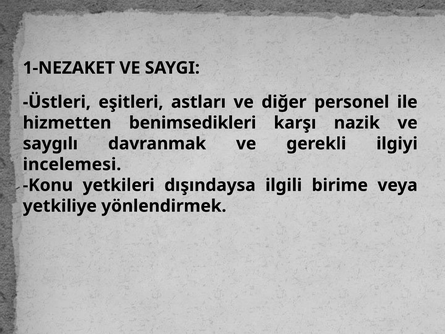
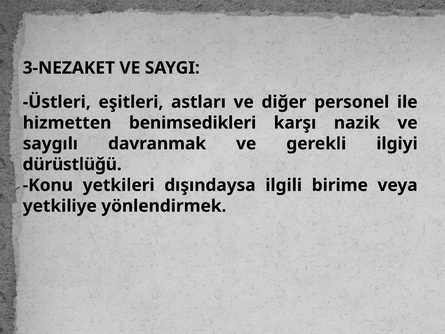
1-NEZAKET: 1-NEZAKET -> 3-NEZAKET
incelemesi: incelemesi -> dürüstlüğü
